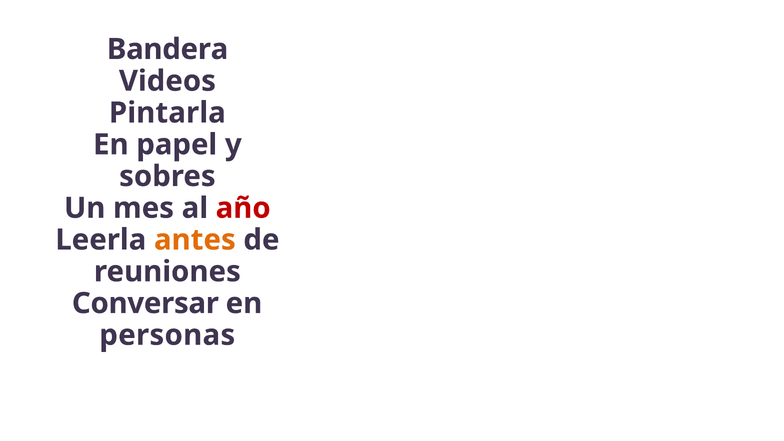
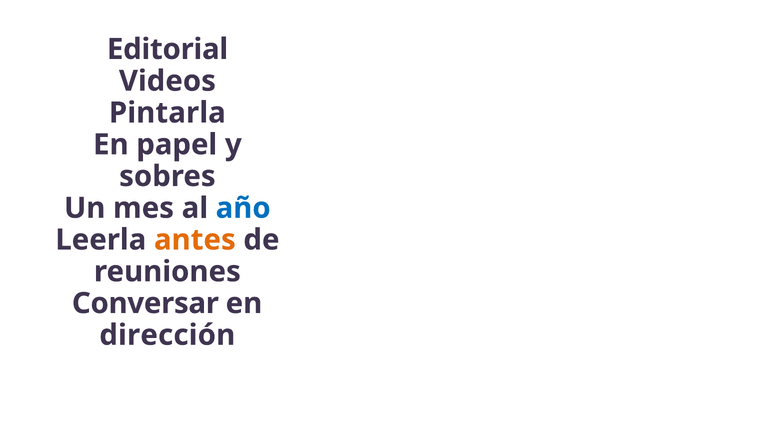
Bandera: Bandera -> Editorial
año colour: red -> blue
personas: personas -> dirección
